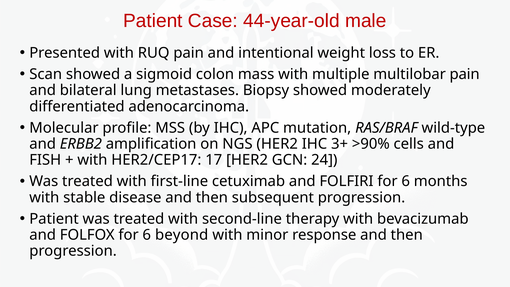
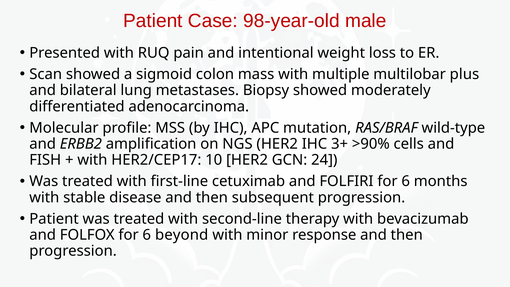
44-year-old: 44-year-old -> 98-year-old
multilobar pain: pain -> plus
17: 17 -> 10
